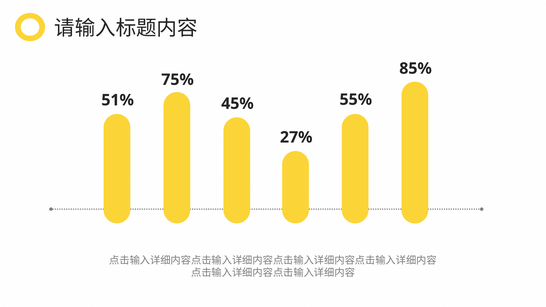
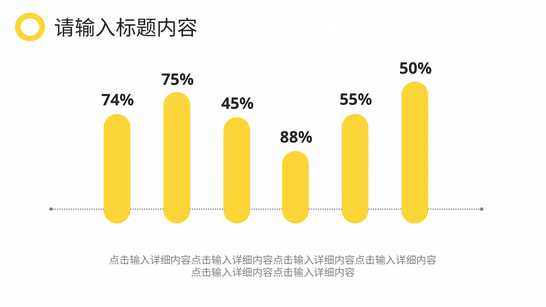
85%: 85% -> 50%
51%: 51% -> 74%
27%: 27% -> 88%
